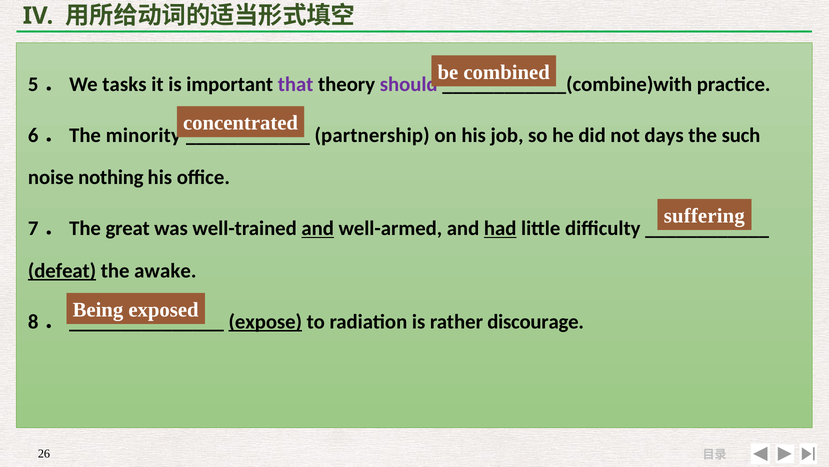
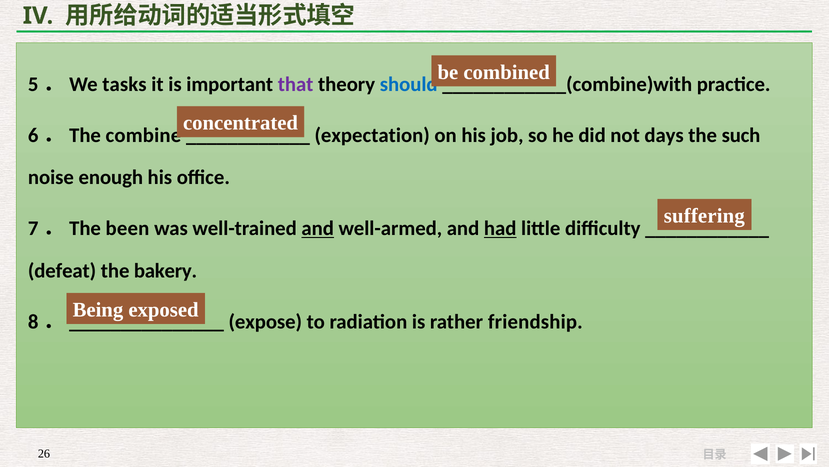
should colour: purple -> blue
minority: minority -> combine
partnership: partnership -> expectation
nothing: nothing -> enough
great: great -> been
defeat underline: present -> none
awake: awake -> bakery
expose underline: present -> none
discourage: discourage -> friendship
